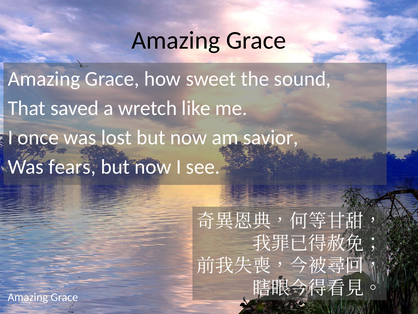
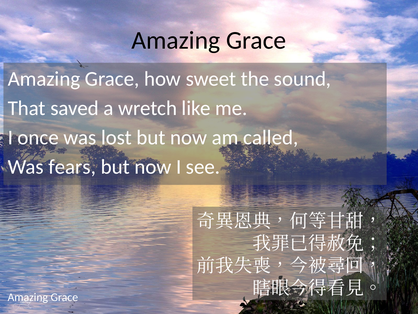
savior: savior -> called
